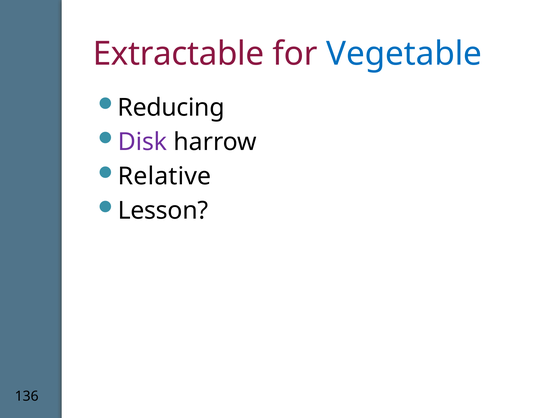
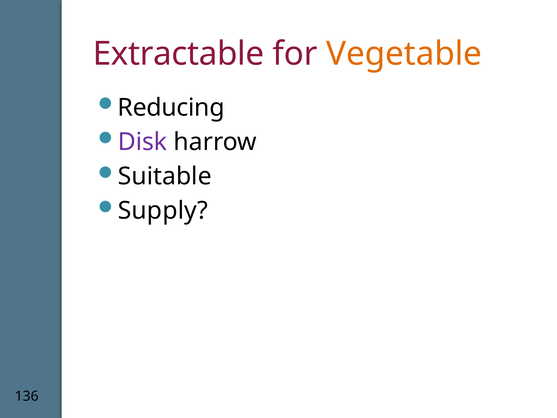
Vegetable colour: blue -> orange
Relative: Relative -> Suitable
Lesson: Lesson -> Supply
